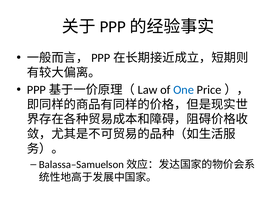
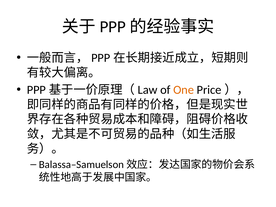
One colour: blue -> orange
